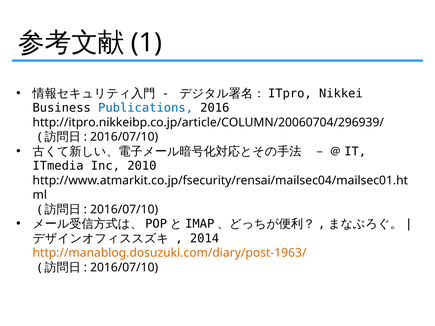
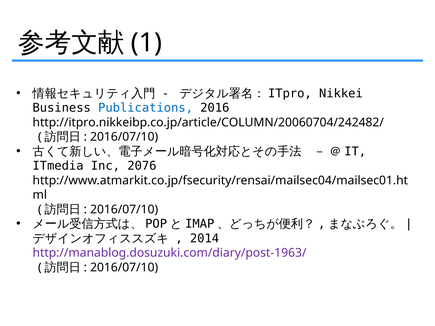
http://itpro.nikkeibp.co.jp/article/COLUMN/20060704/296939/: http://itpro.nikkeibp.co.jp/article/COLUMN/20060704/296939/ -> http://itpro.nikkeibp.co.jp/article/COLUMN/20060704/242482/
2010: 2010 -> 2076
http://manablog.dosuzuki.com/diary/post-1963/ colour: orange -> purple
